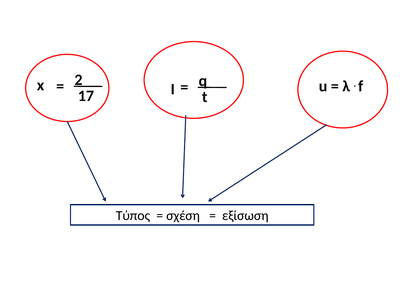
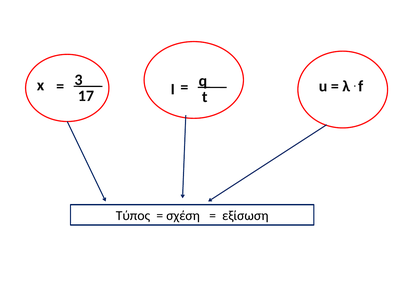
2: 2 -> 3
